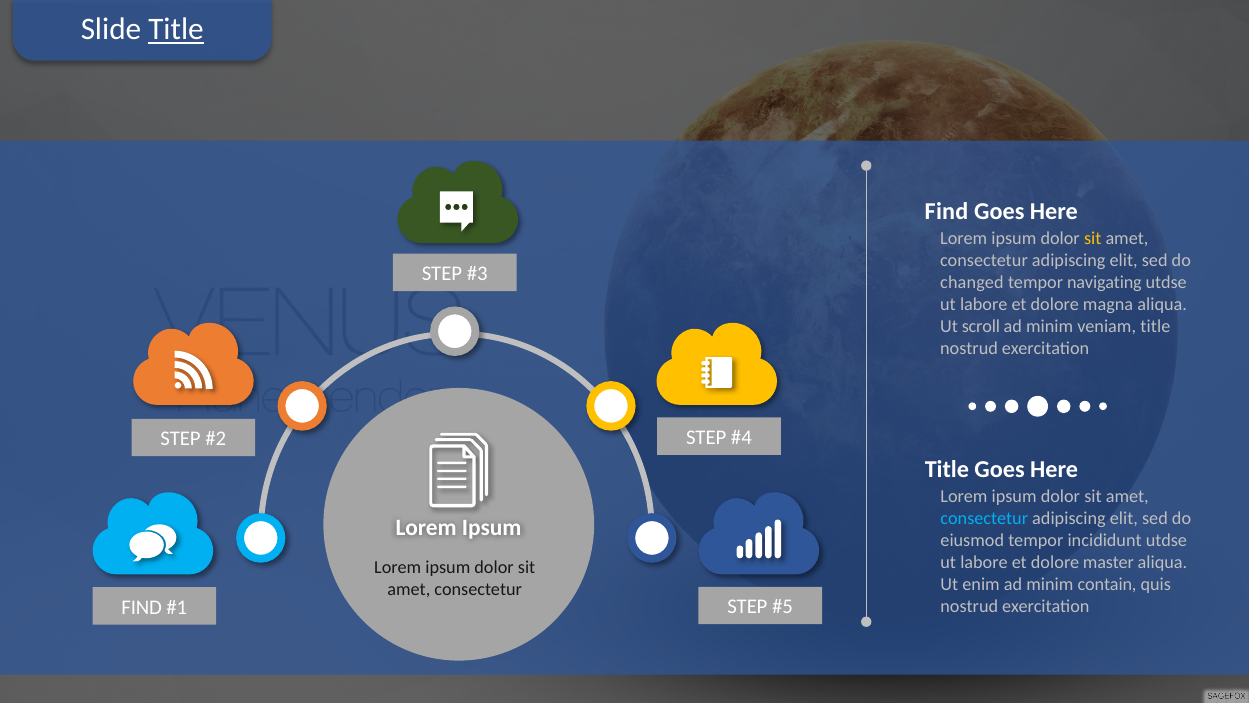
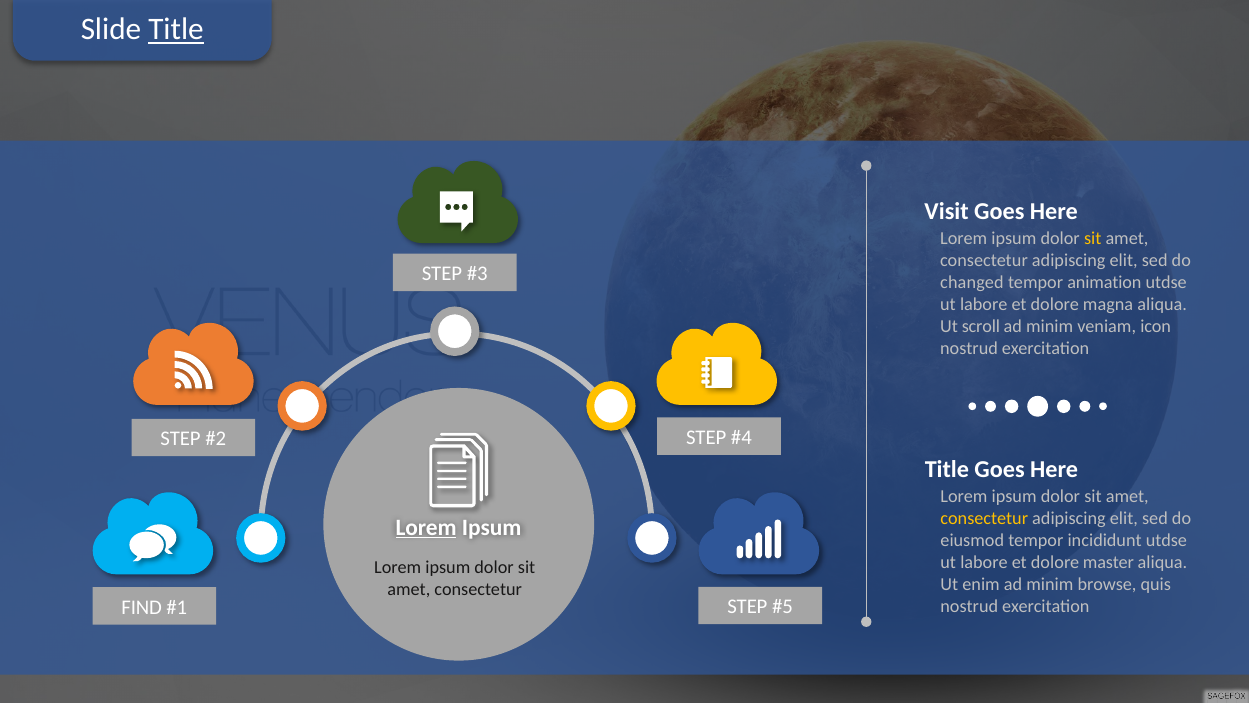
Find at (947, 212): Find -> Visit
navigating: navigating -> animation
veniam title: title -> icon
consectetur at (984, 518) colour: light blue -> yellow
Lorem at (426, 527) underline: none -> present
contain: contain -> browse
